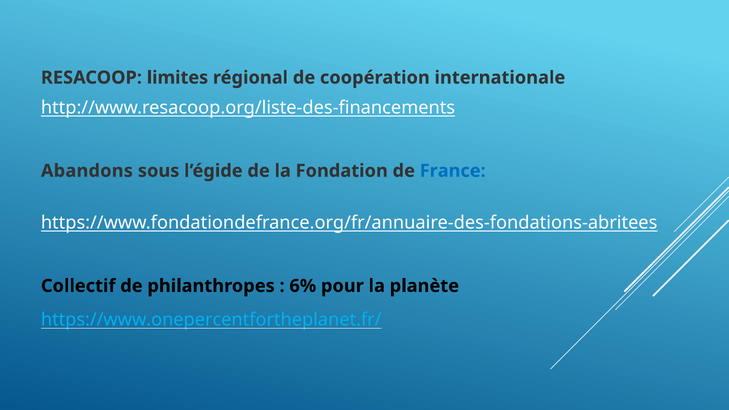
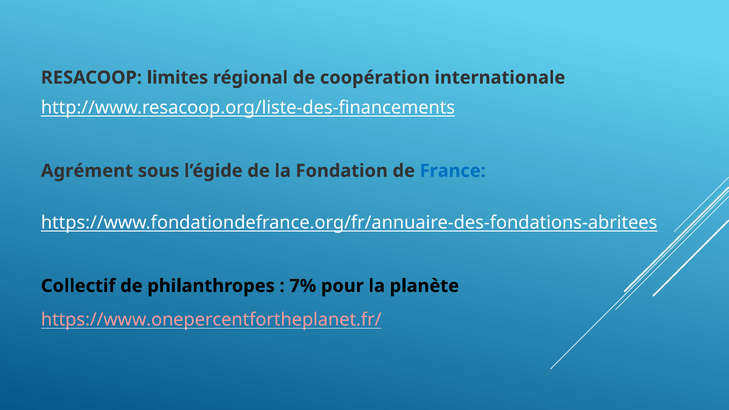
Abandons: Abandons -> Agrément
6%: 6% -> 7%
https://www.onepercentfortheplanet.fr/ colour: light blue -> pink
